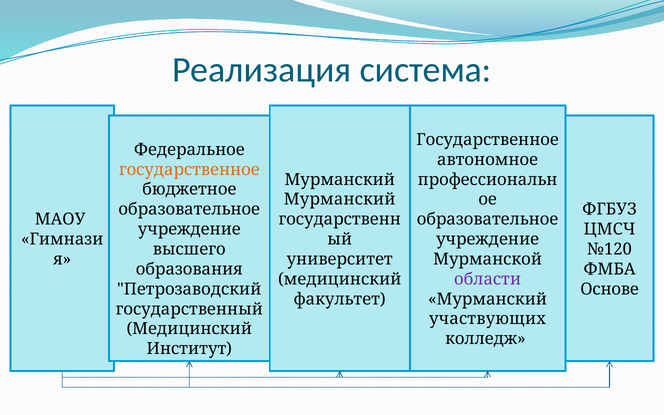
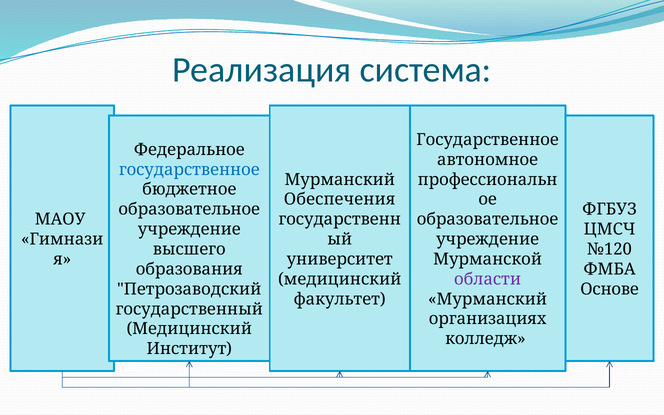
государственное at (189, 170) colour: orange -> blue
Мурманский at (340, 199): Мурманский -> Обеспечения
участвующих: участвующих -> организациях
